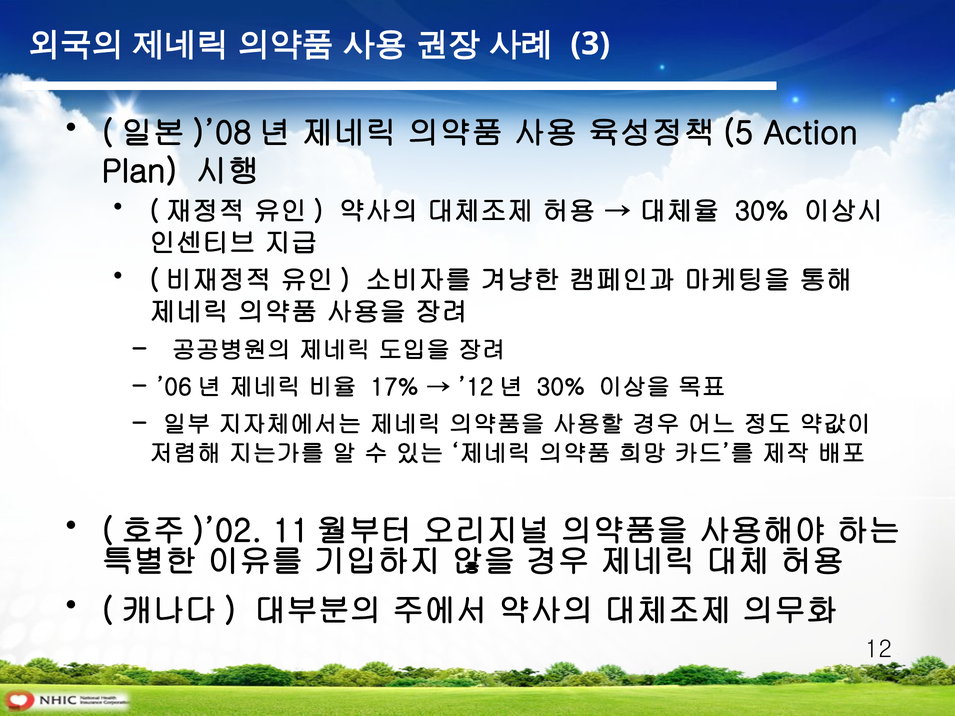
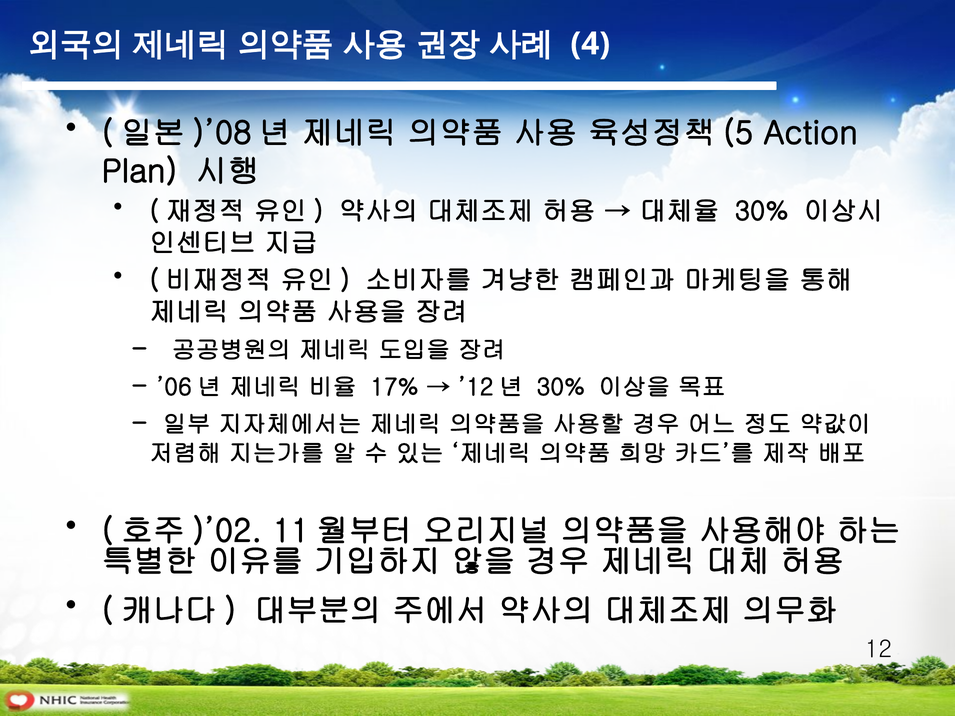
3: 3 -> 4
